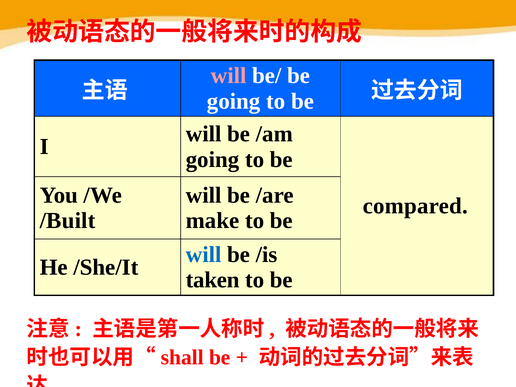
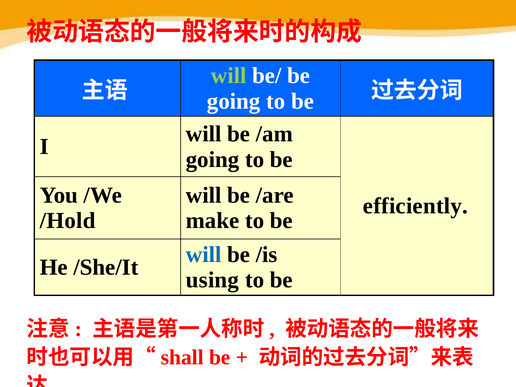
will at (229, 76) colour: pink -> light green
compared: compared -> efficiently
/Built: /Built -> /Hold
taken: taken -> using
